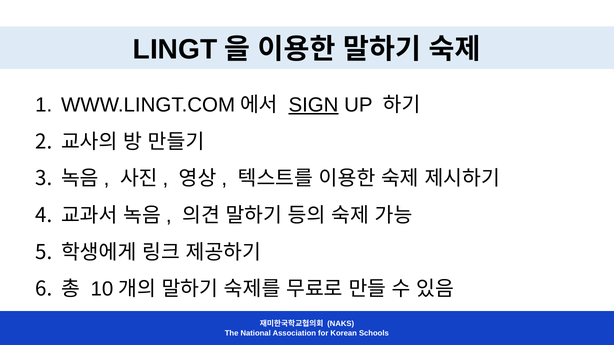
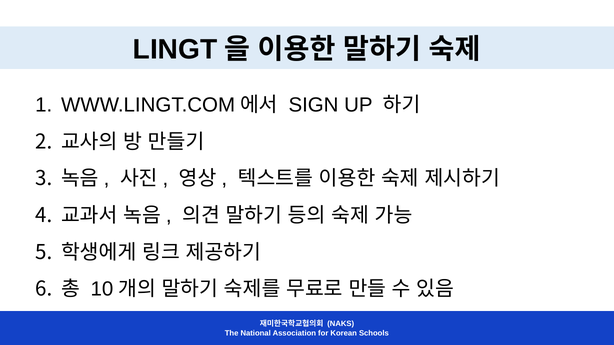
SIGN underline: present -> none
